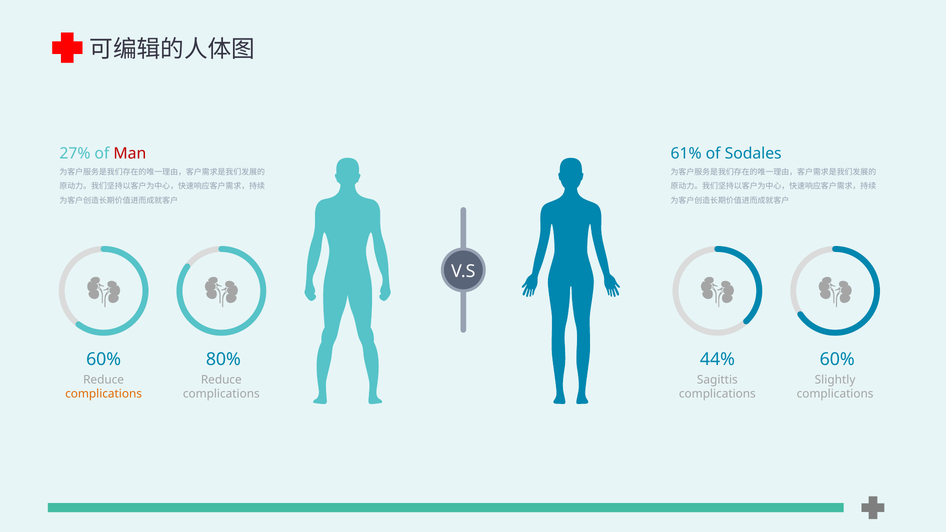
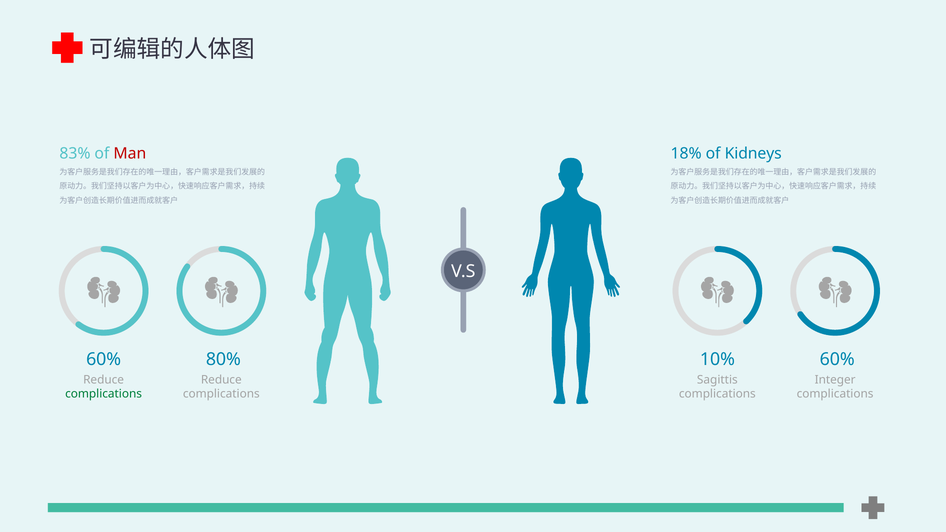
27%: 27% -> 83%
61%: 61% -> 18%
Sodales: Sodales -> Kidneys
44%: 44% -> 10%
Slightly: Slightly -> Integer
complications at (104, 394) colour: orange -> green
